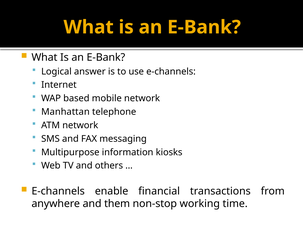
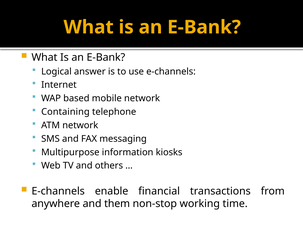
Manhattan: Manhattan -> Containing
